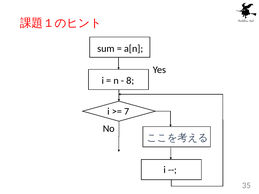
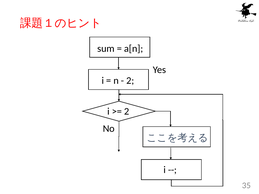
8 at (130, 81): 8 -> 2
7 at (127, 112): 7 -> 2
